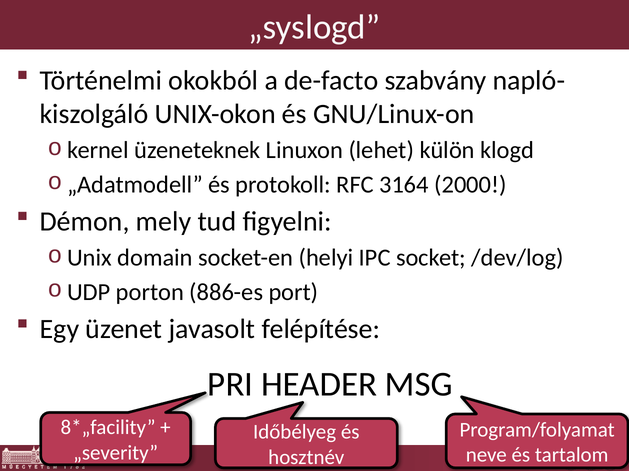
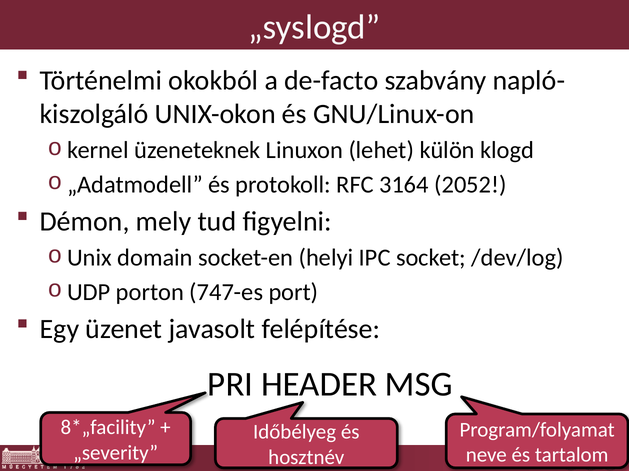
2000: 2000 -> 2052
886-es: 886-es -> 747-es
